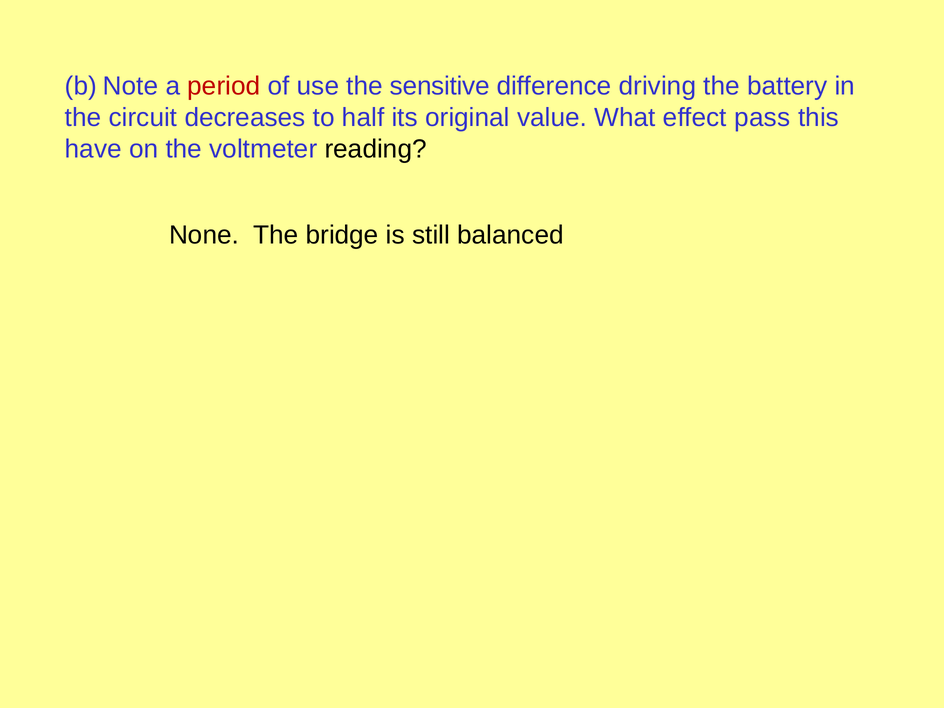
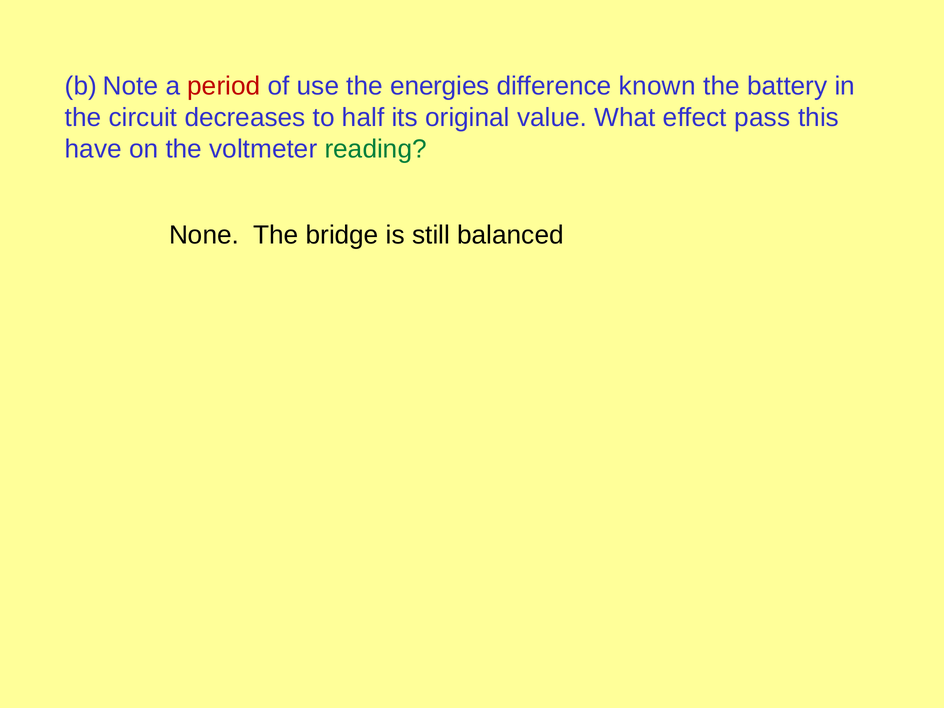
sensitive: sensitive -> energies
driving: driving -> known
reading colour: black -> green
